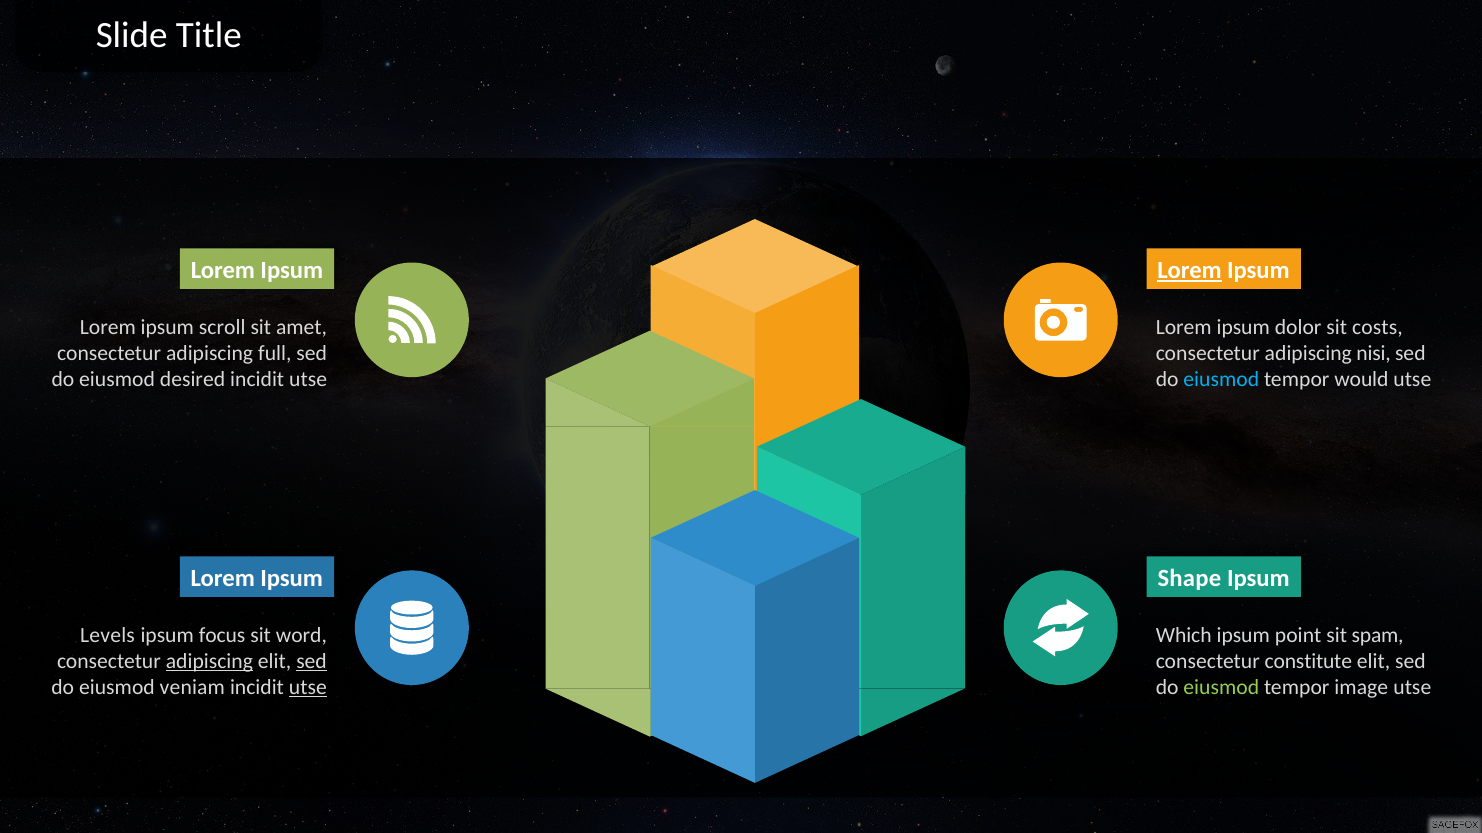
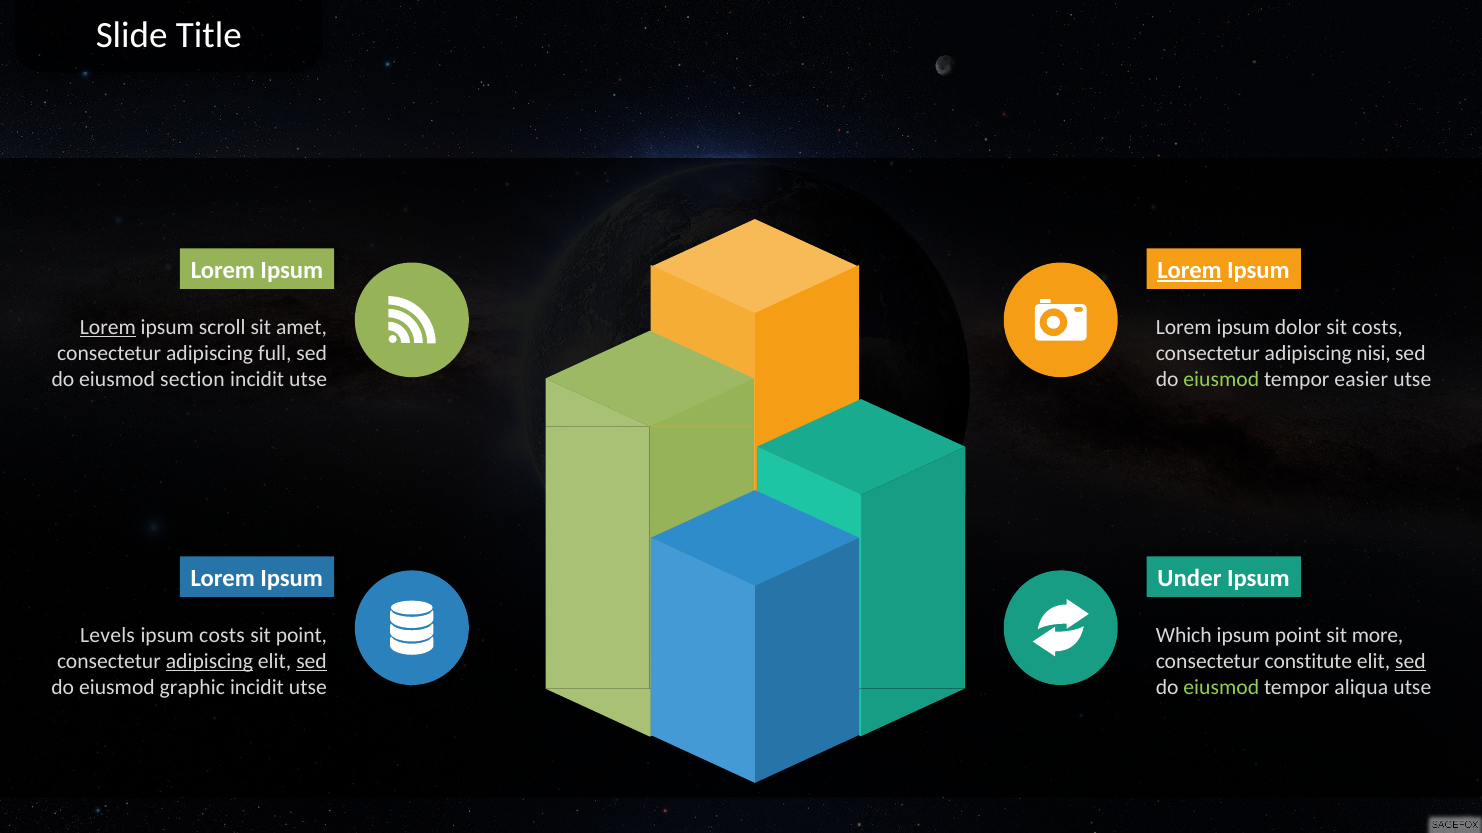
Lorem at (108, 327) underline: none -> present
desired: desired -> section
eiusmod at (1221, 379) colour: light blue -> light green
would: would -> easier
Shape: Shape -> Under
ipsum focus: focus -> costs
sit word: word -> point
spam: spam -> more
sed at (1410, 662) underline: none -> present
veniam: veniam -> graphic
utse at (308, 688) underline: present -> none
image: image -> aliqua
